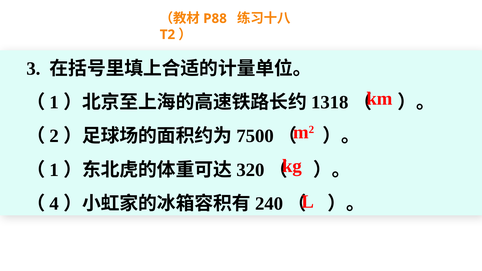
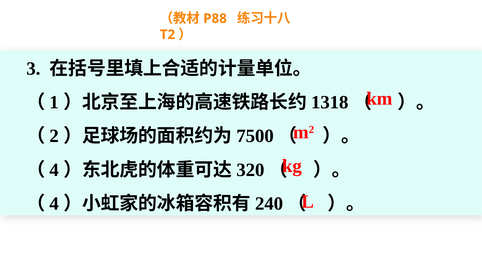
1 at (54, 170): 1 -> 4
